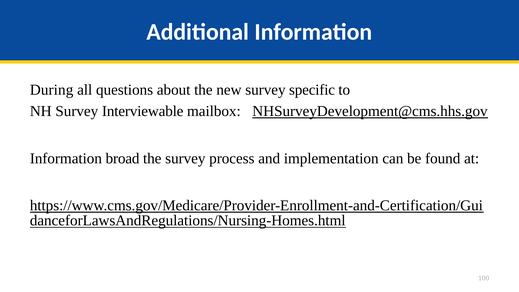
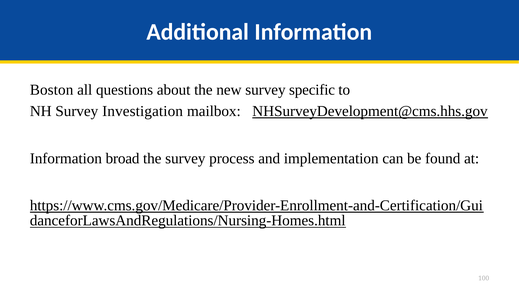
During: During -> Boston
Interviewable: Interviewable -> Investigation
